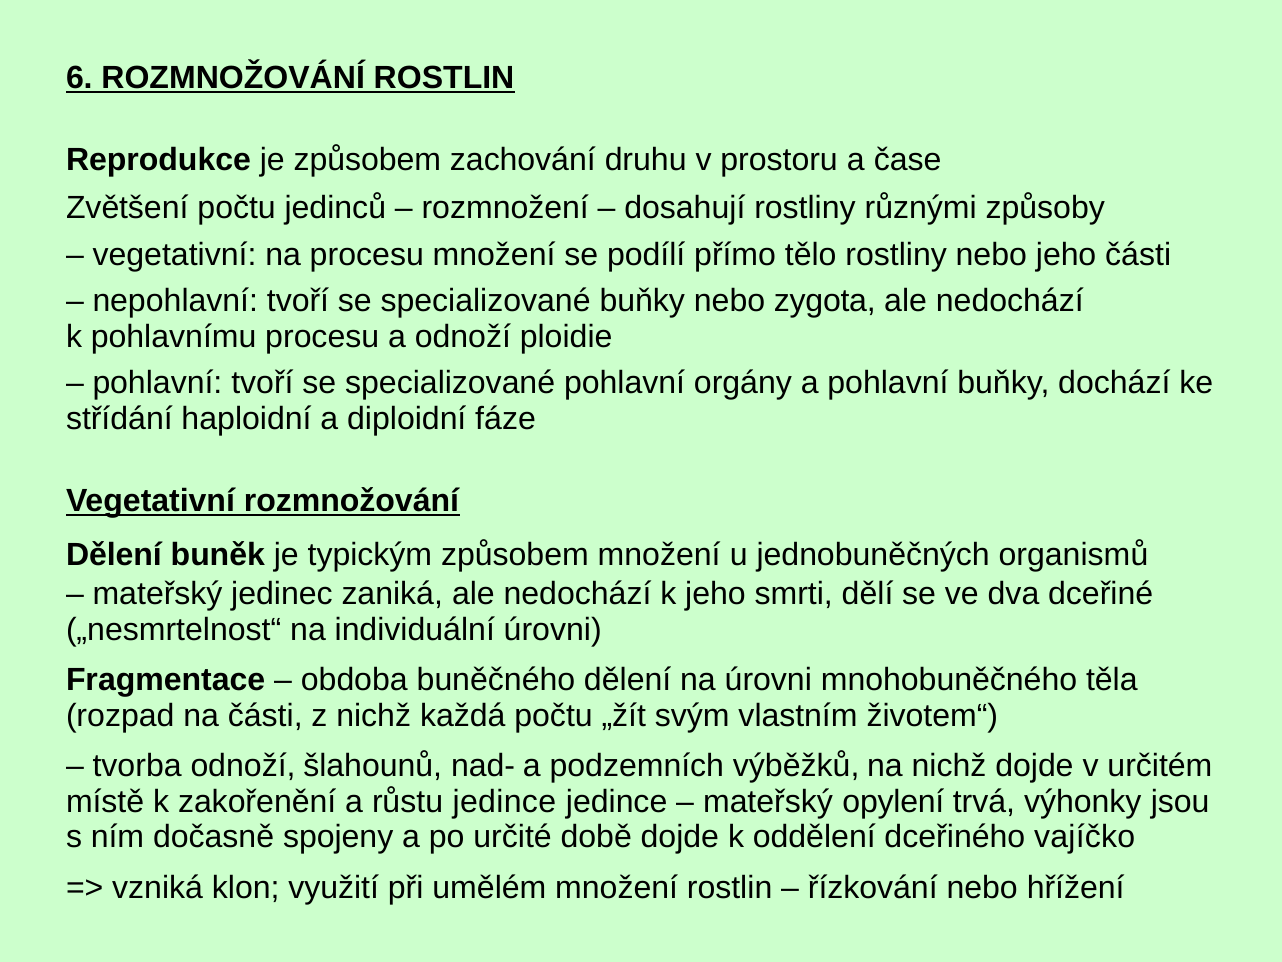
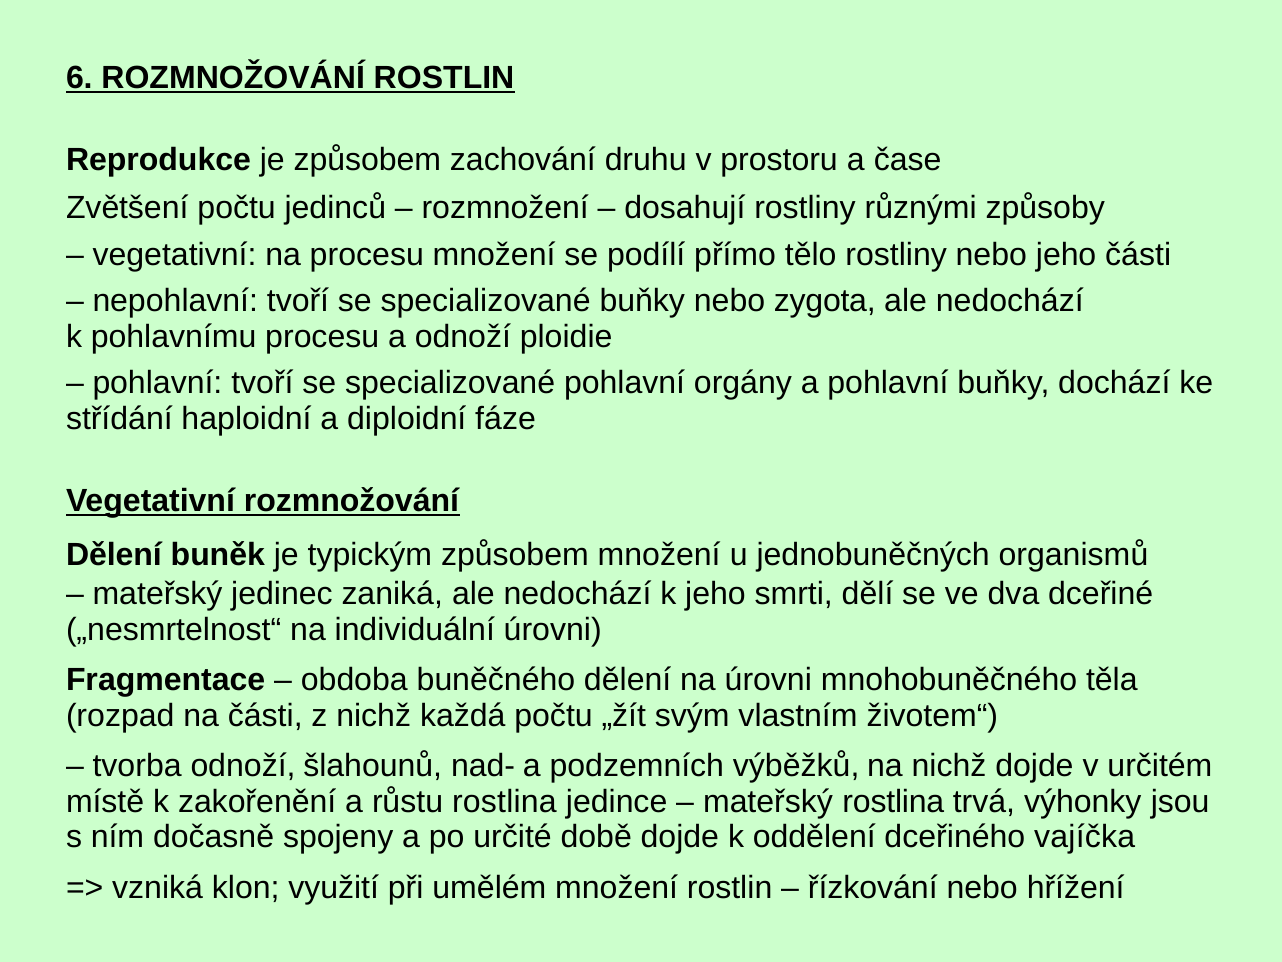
růstu jedince: jedince -> rostlina
mateřský opylení: opylení -> rostlina
vajíčko: vajíčko -> vajíčka
